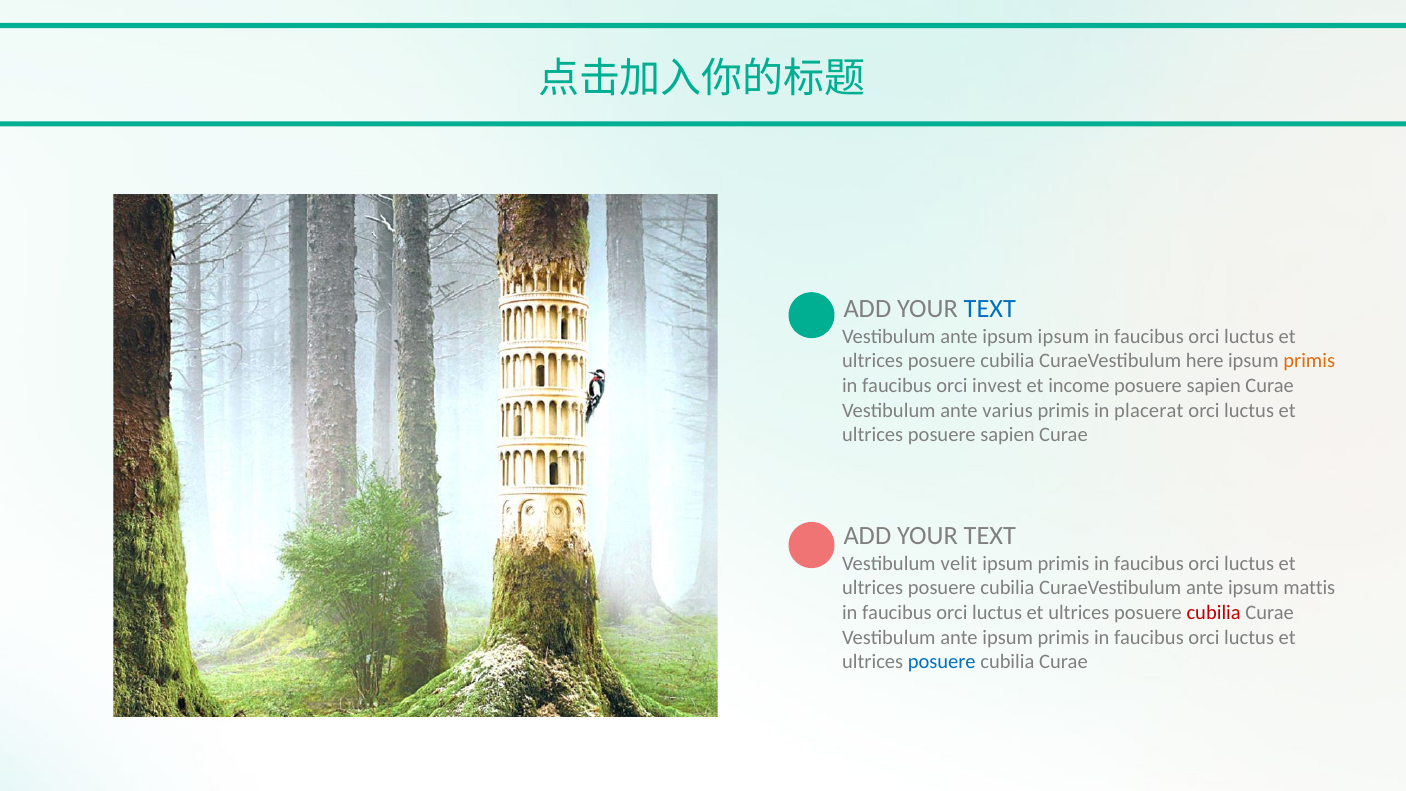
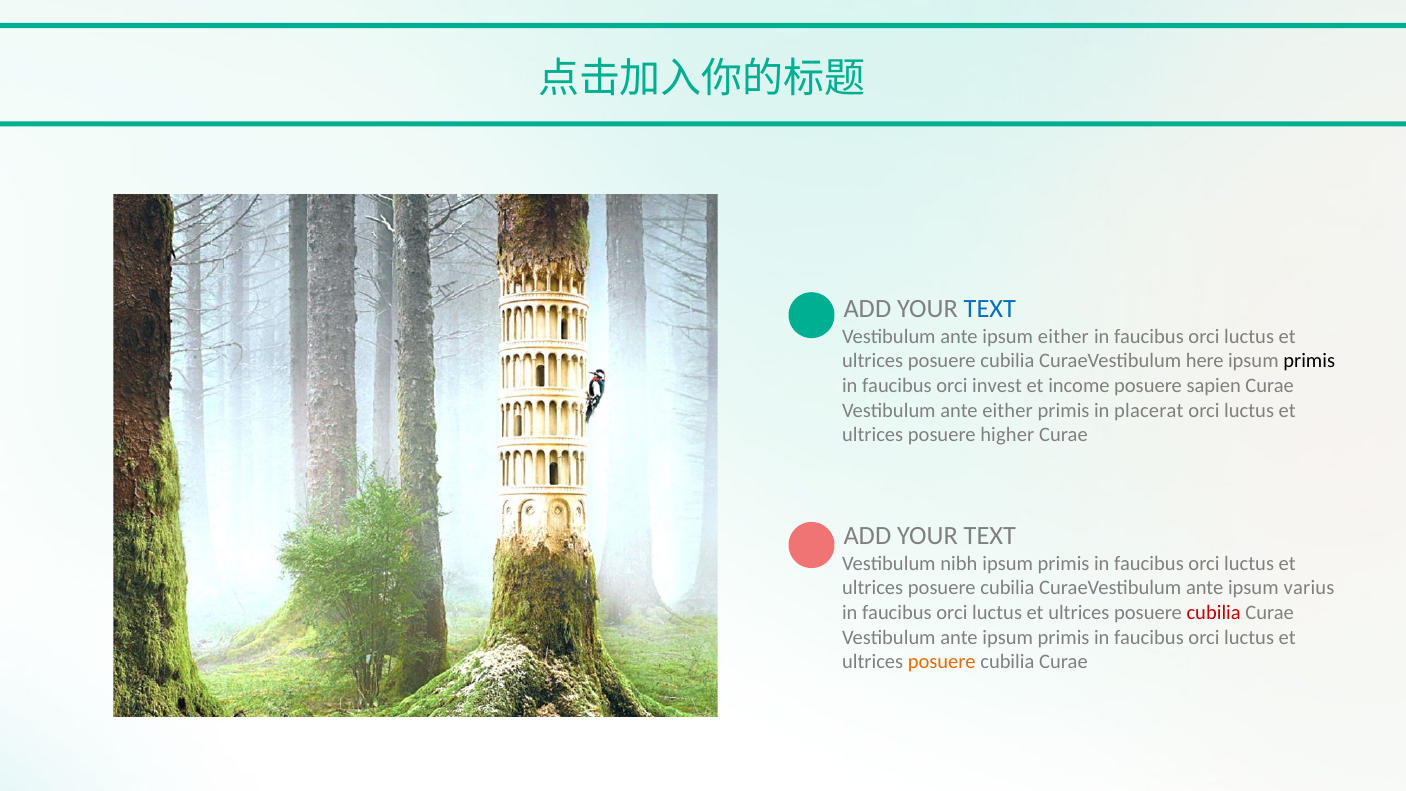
ipsum ipsum: ipsum -> either
primis at (1309, 361) colour: orange -> black
ante varius: varius -> either
ultrices posuere sapien: sapien -> higher
velit: velit -> nibh
mattis: mattis -> varius
posuere at (942, 662) colour: blue -> orange
